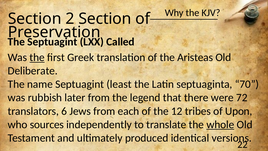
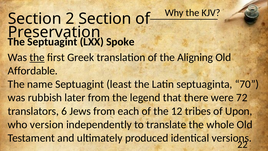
Called: Called -> Spoke
Aristeas: Aristeas -> Aligning
Deliberate: Deliberate -> Affordable
sources: sources -> version
whole underline: present -> none
